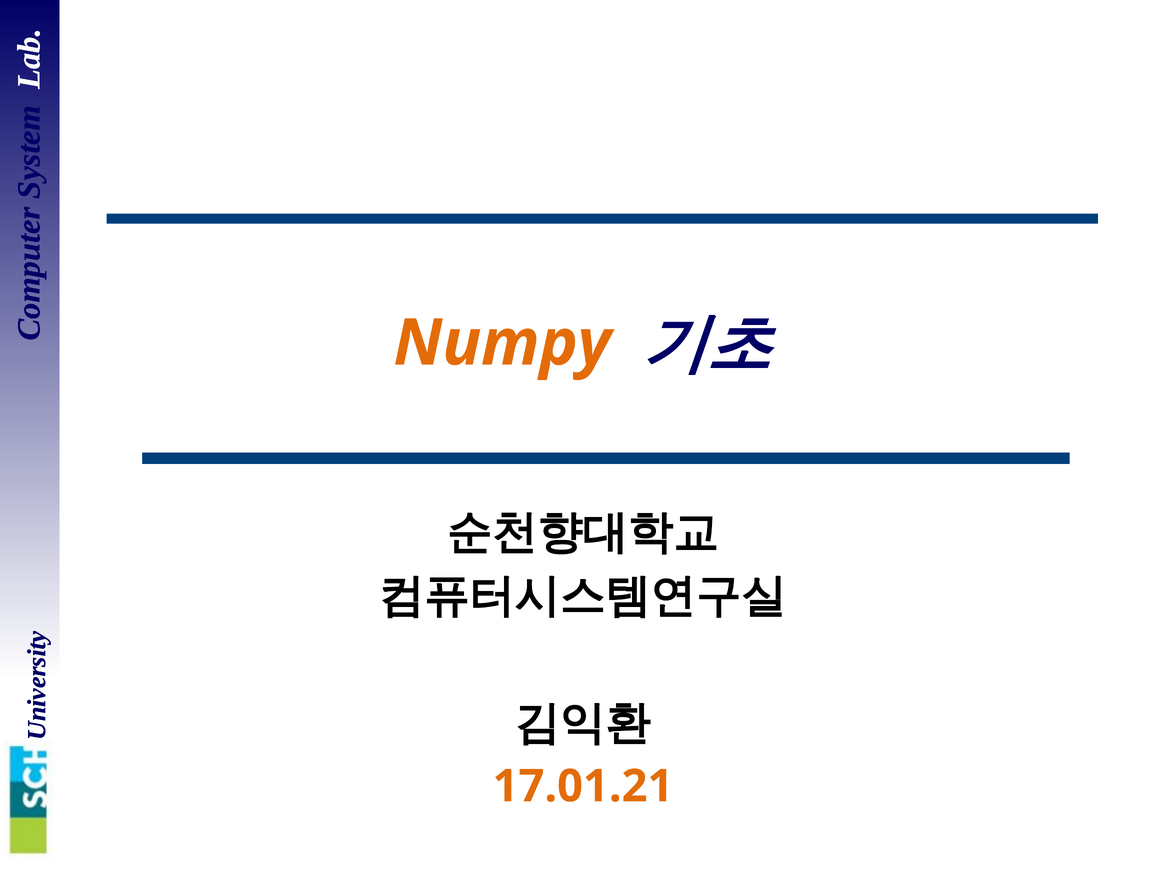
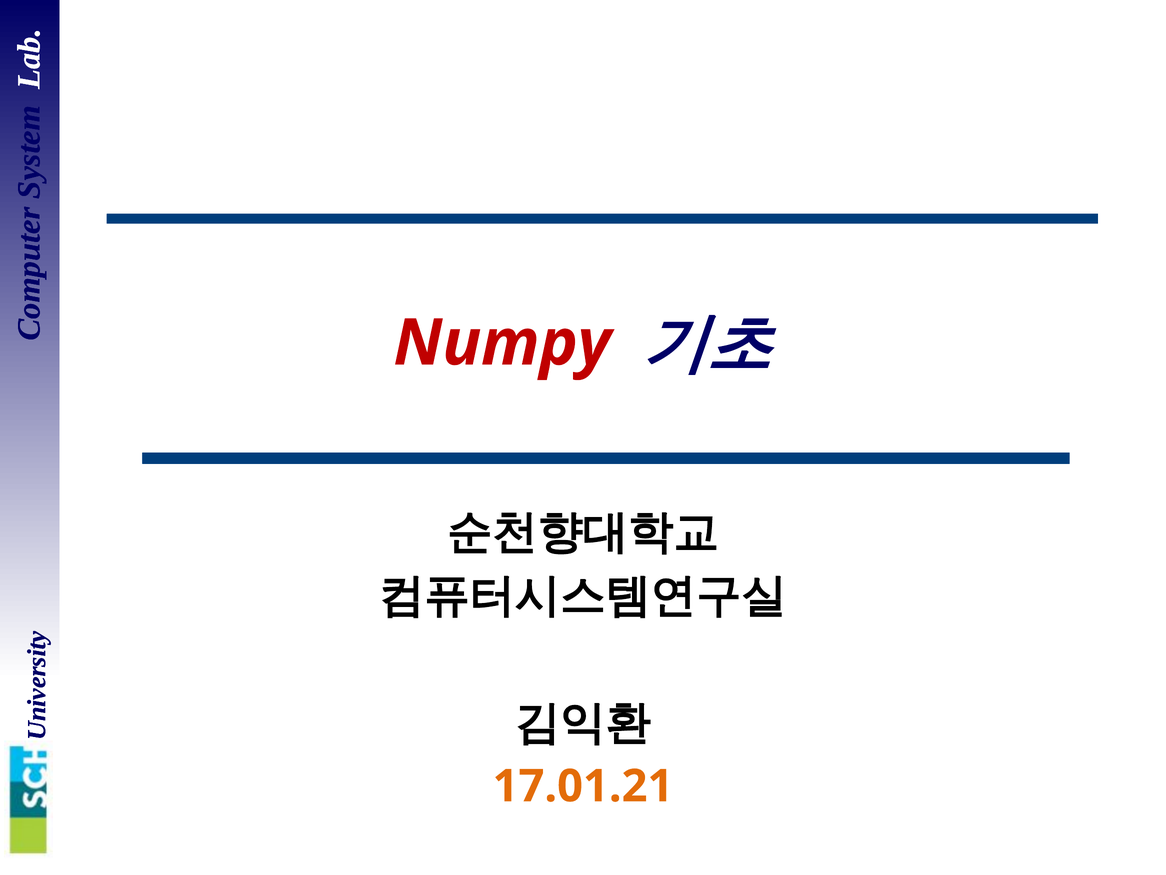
Numpy colour: orange -> red
